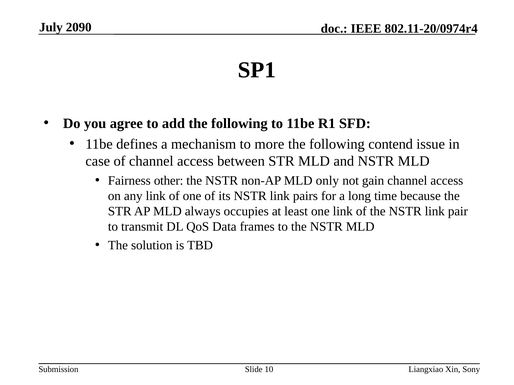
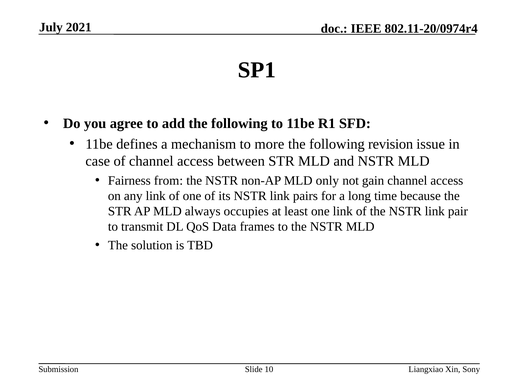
2090: 2090 -> 2021
contend: contend -> revision
other: other -> from
